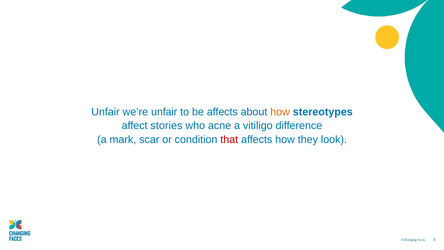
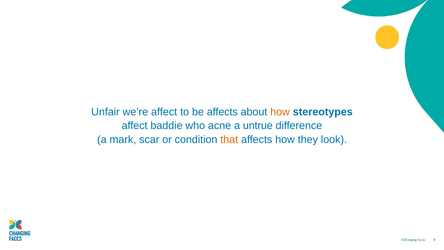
we’re unfair: unfair -> affect
stories: stories -> baddie
vitiligo: vitiligo -> untrue
that colour: red -> orange
